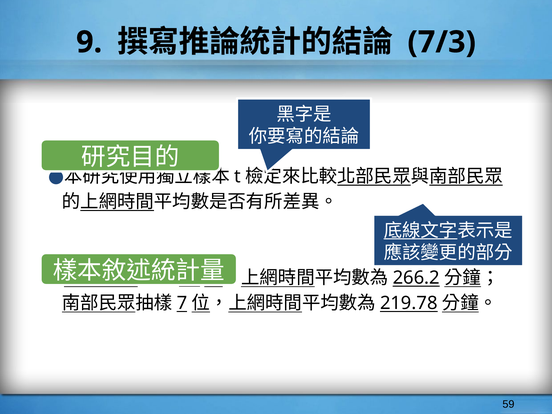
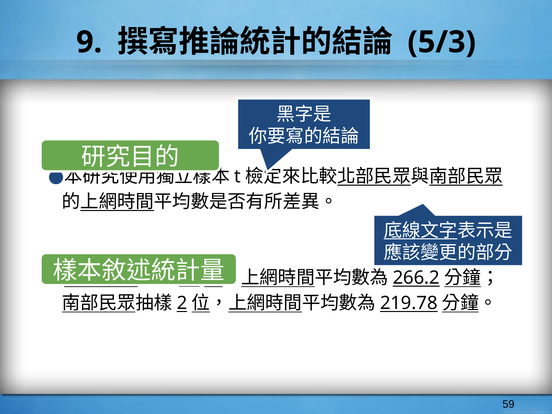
7/3: 7/3 -> 5/3
7: 7 -> 2
